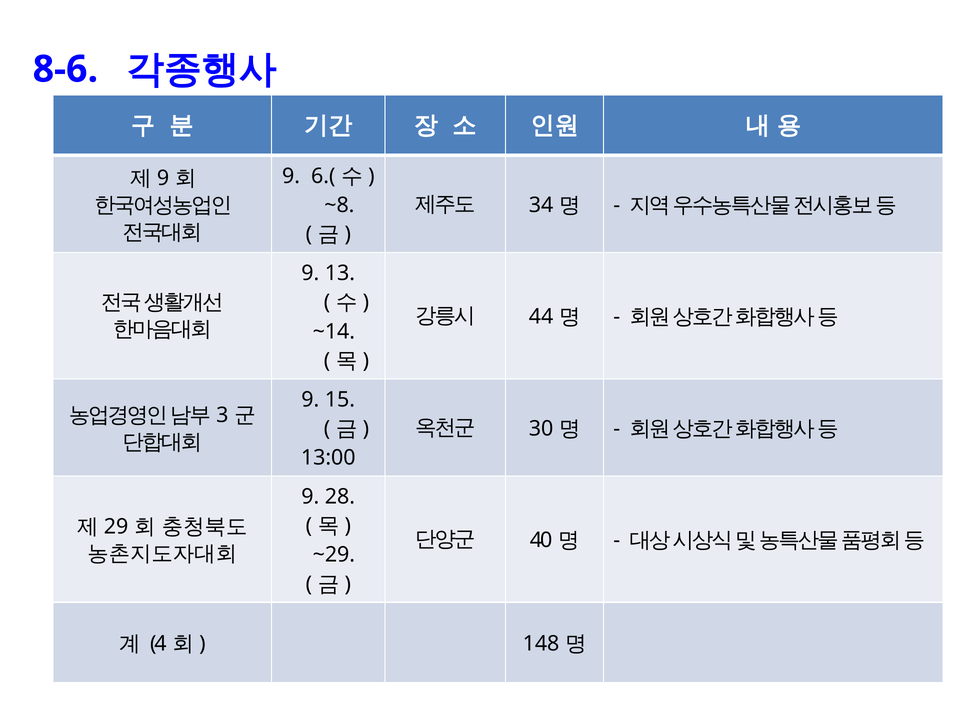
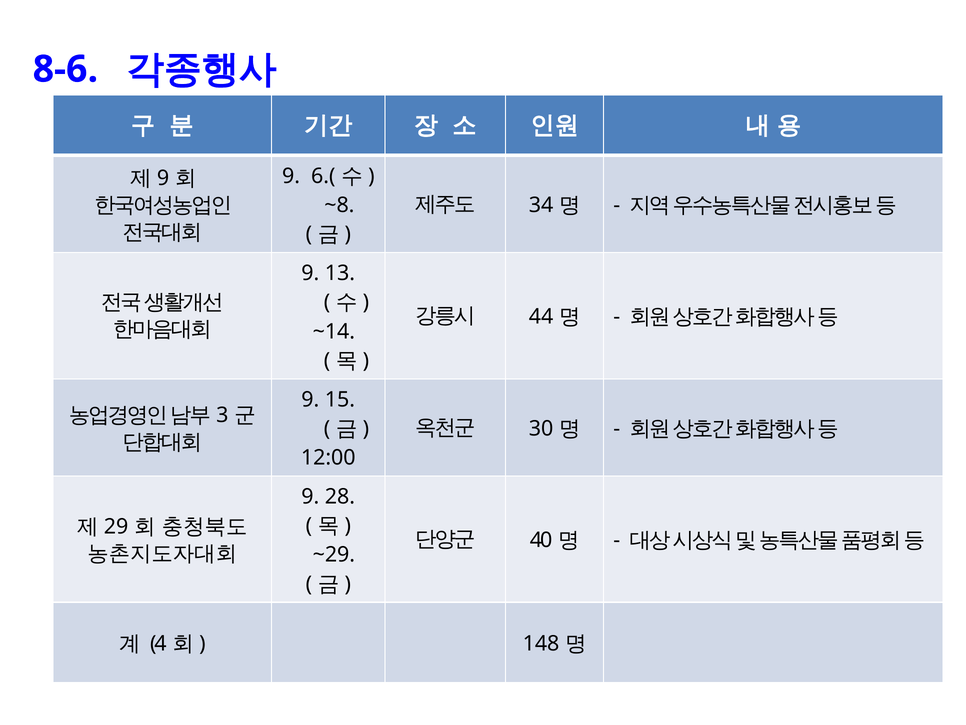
13:00: 13:00 -> 12:00
